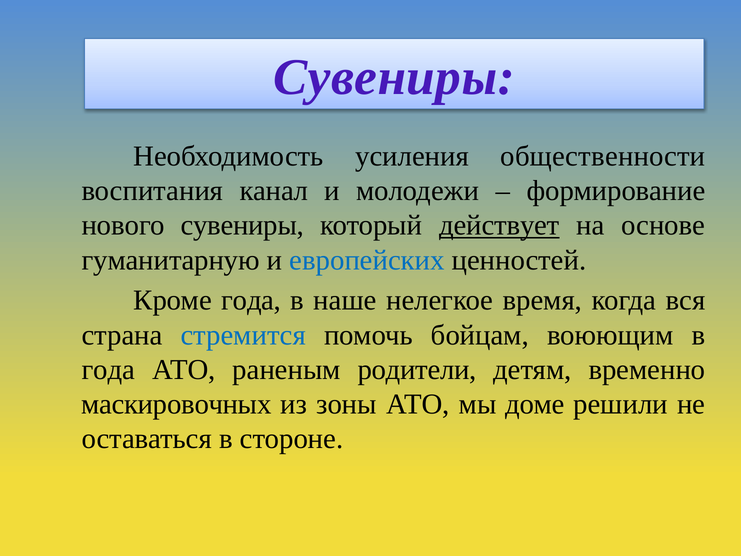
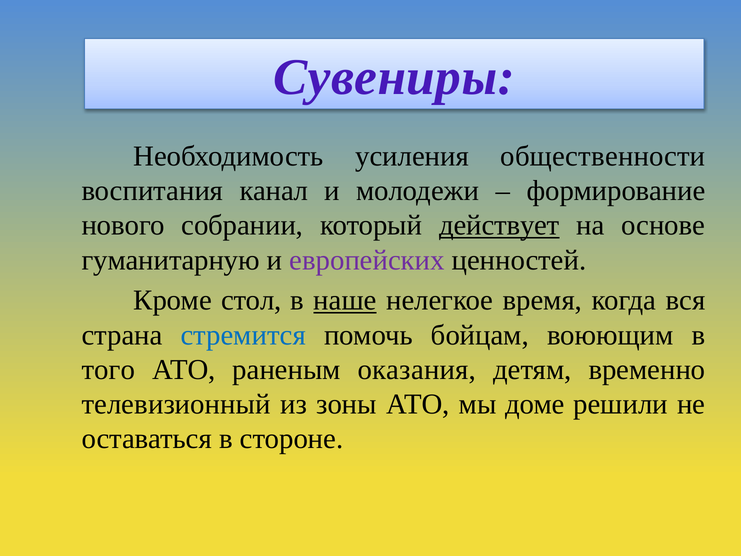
нового сувениры: сувениры -> собрании
европейских colour: blue -> purple
Кроме года: года -> стол
наше underline: none -> present
года at (108, 370): года -> того
родители: родители -> оказания
маскировочных: маскировочных -> телевизионный
